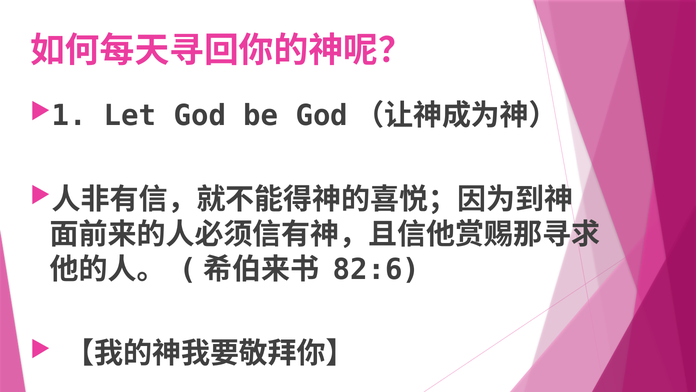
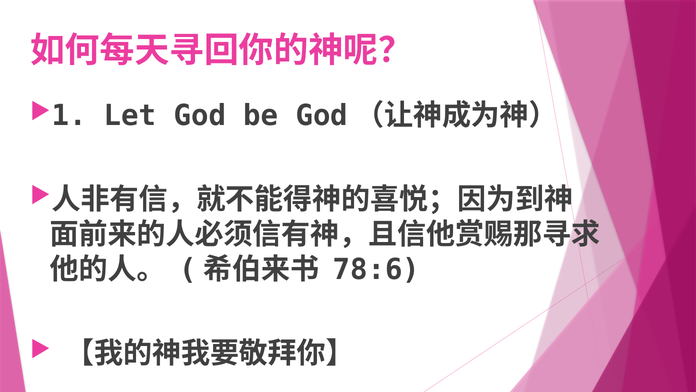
82:6: 82:6 -> 78:6
